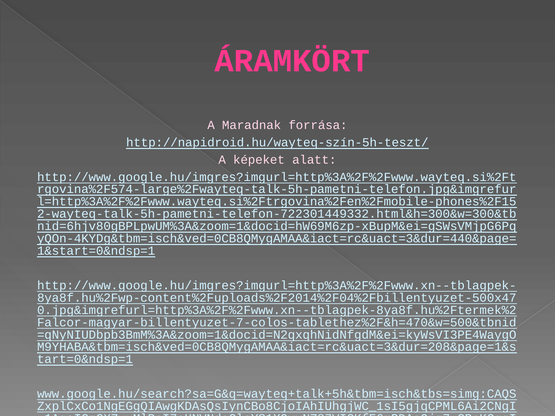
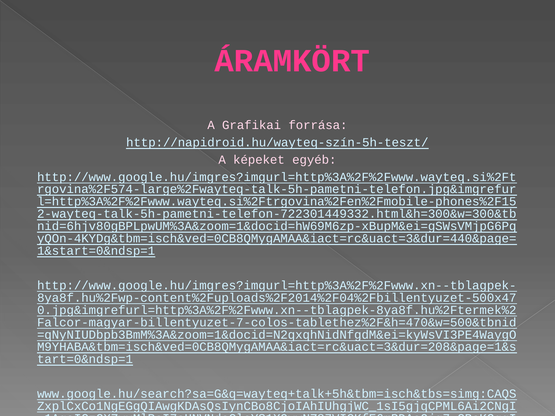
Maradnak: Maradnak -> Grafikai
alatt: alatt -> egyéb
